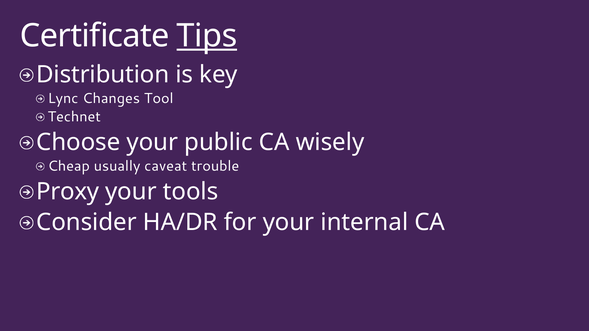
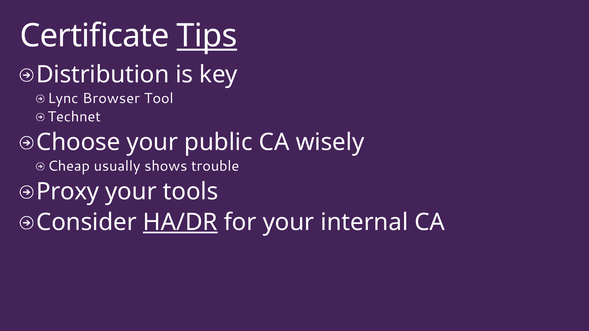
Changes: Changes -> Browser
caveat: caveat -> shows
HA/DR underline: none -> present
